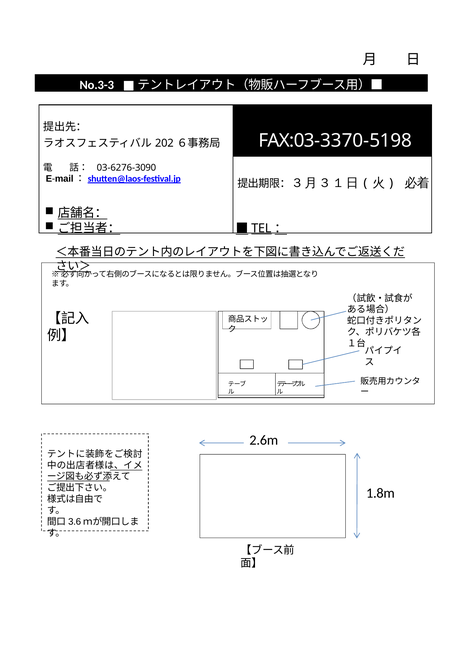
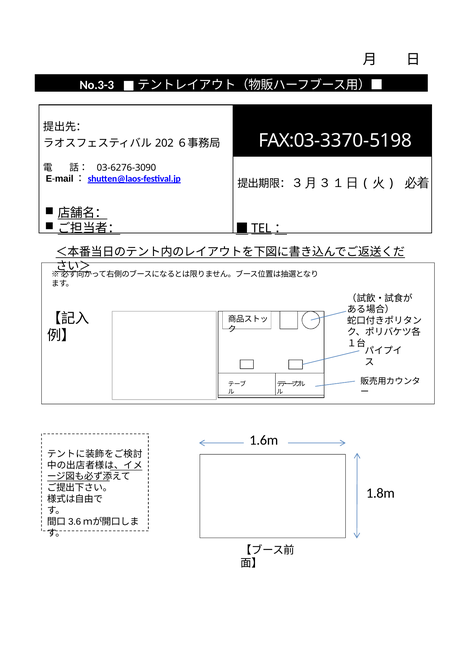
2.6m: 2.6m -> 1.6m
